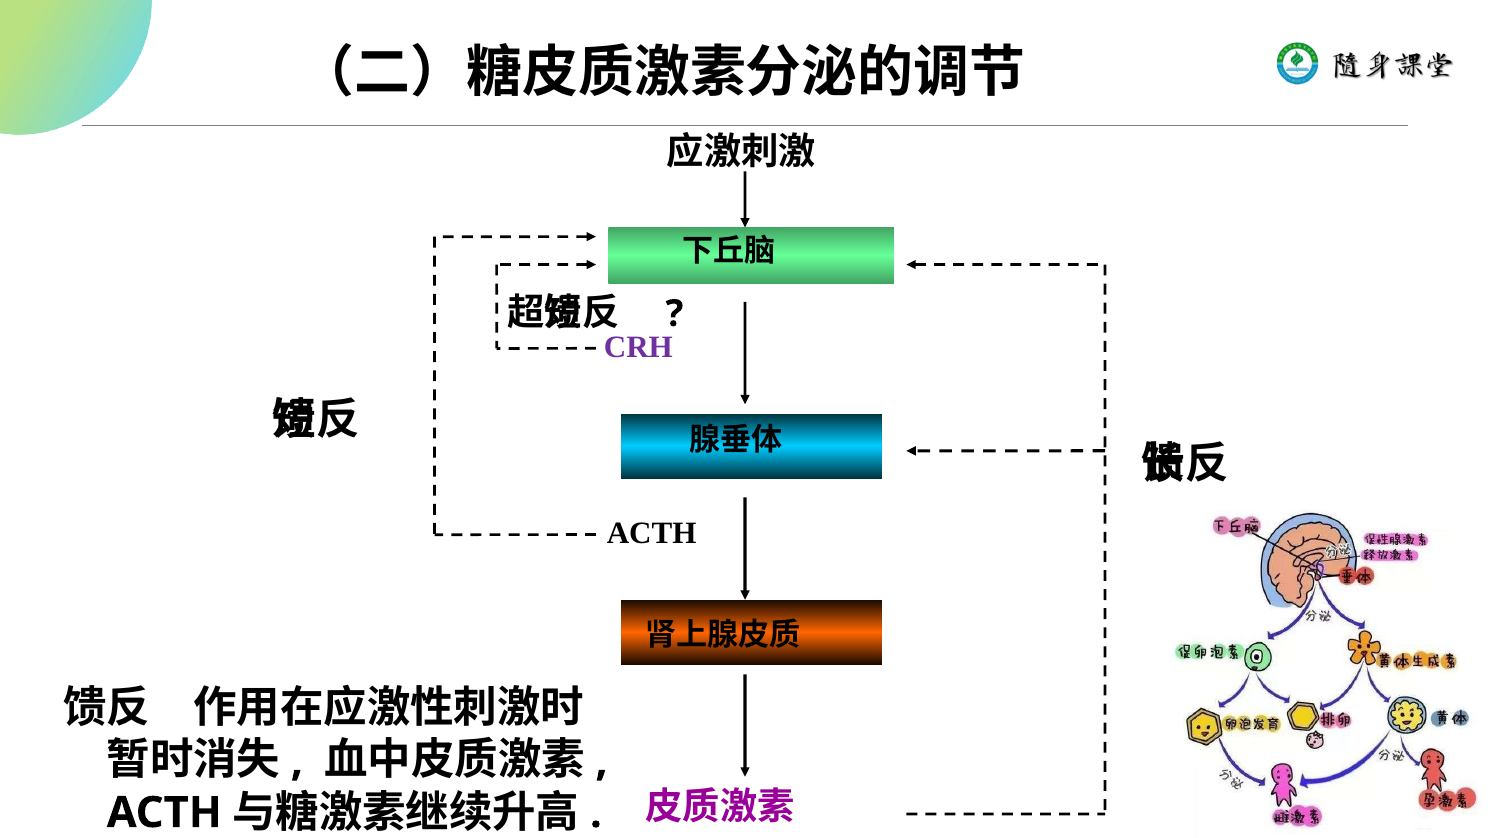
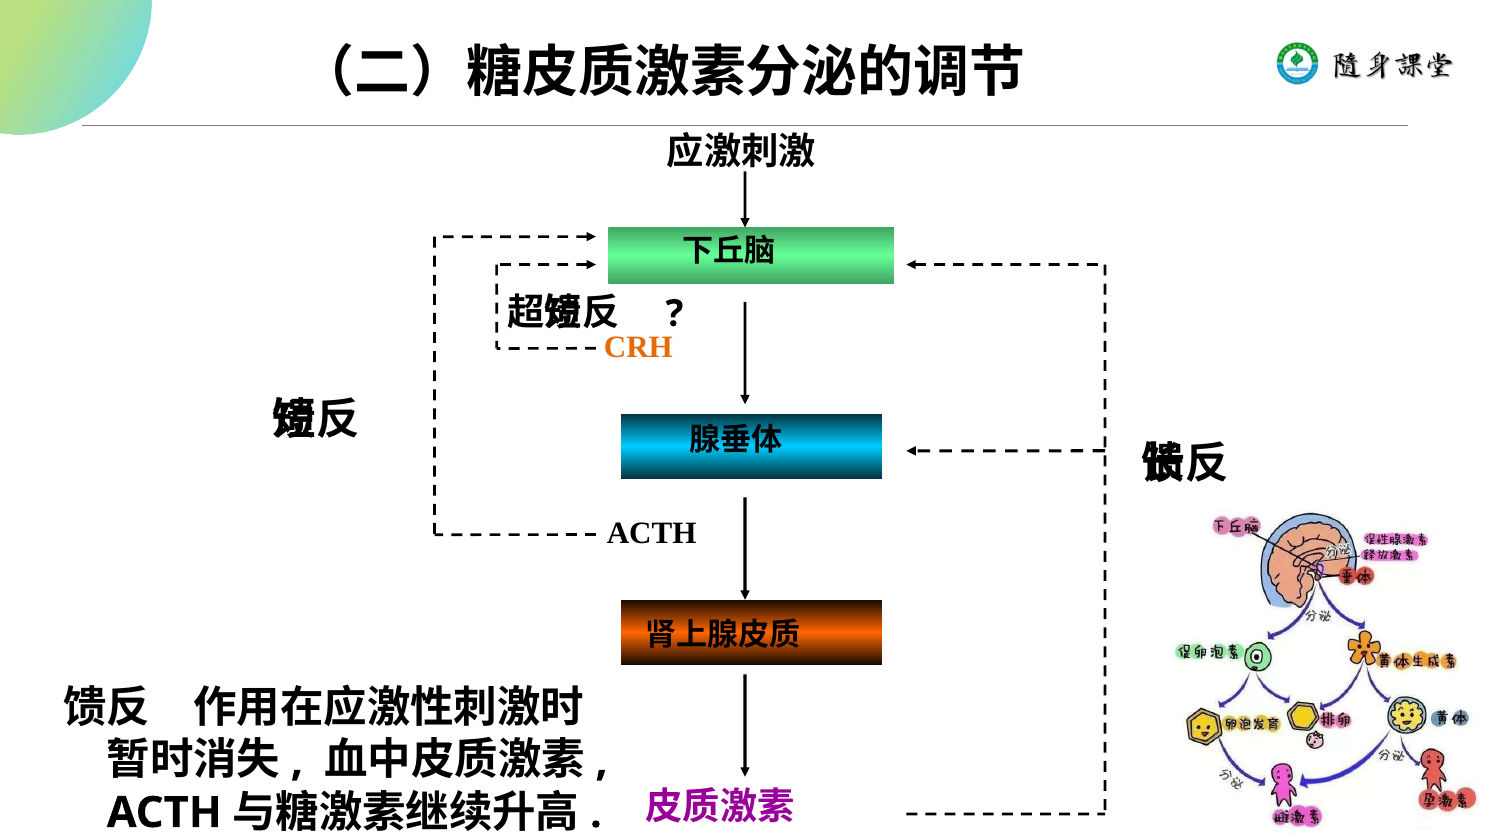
CRH colour: purple -> orange
